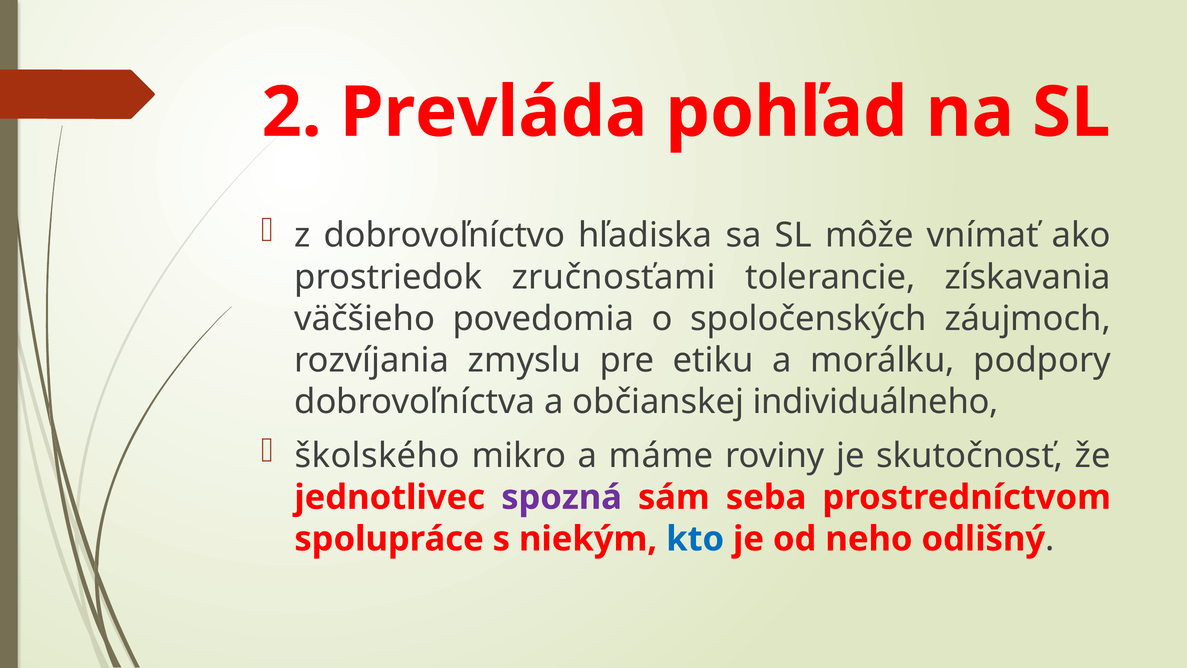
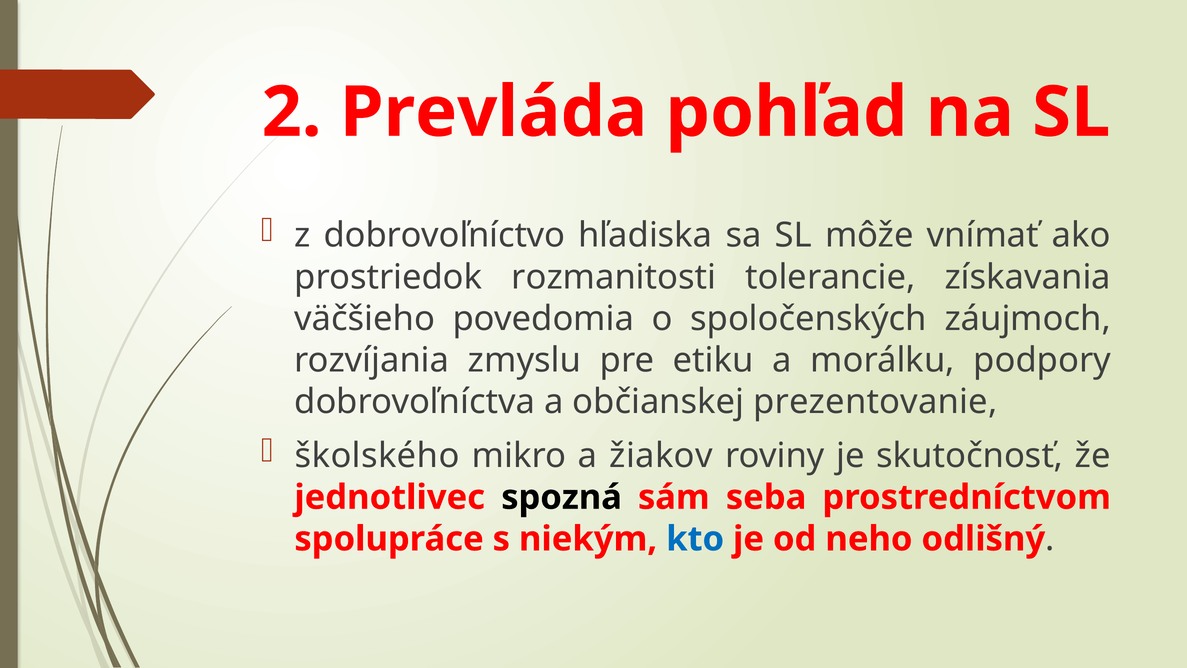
zručnosťami: zručnosťami -> rozmanitosti
individuálneho: individuálneho -> prezentovanie
máme: máme -> žiakov
spozná colour: purple -> black
